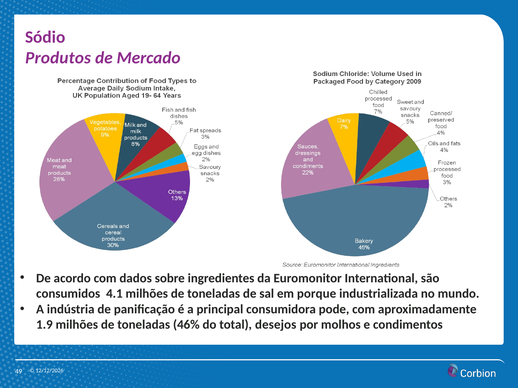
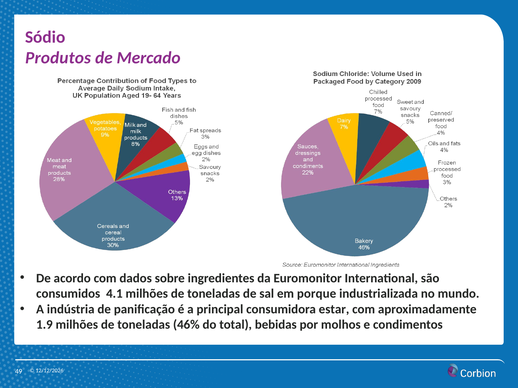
pode: pode -> estar
desejos: desejos -> bebidas
